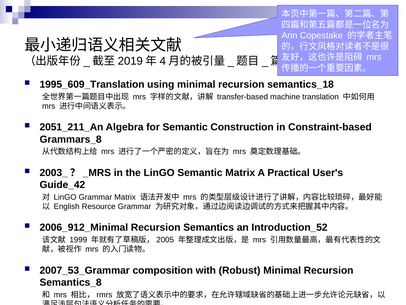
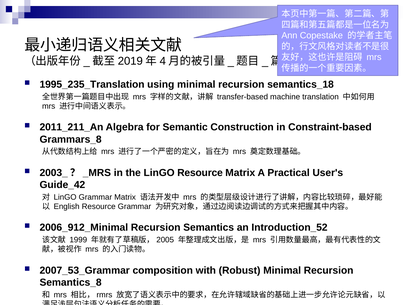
1995_609_Translation: 1995_609_Translation -> 1995_235_Translation
2051_211_An: 2051_211_An -> 2011_211_An
LinGO Semantic: Semantic -> Resource
